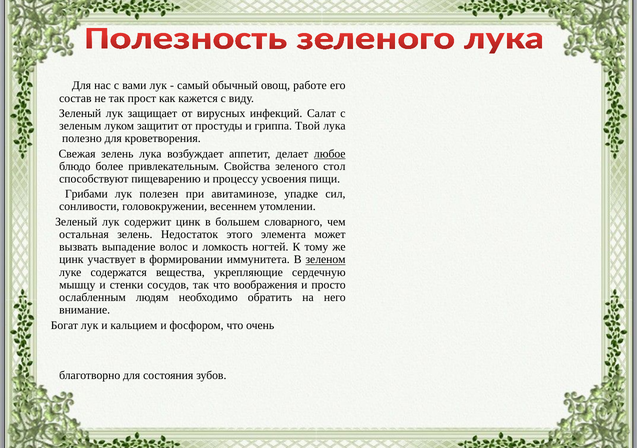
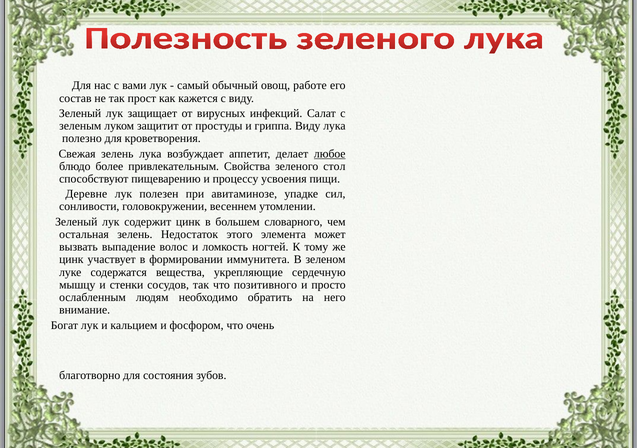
гриппа Твой: Твой -> Виду
Грибами: Грибами -> Деревне
зеленом underline: present -> none
воображения: воображения -> позитивного
